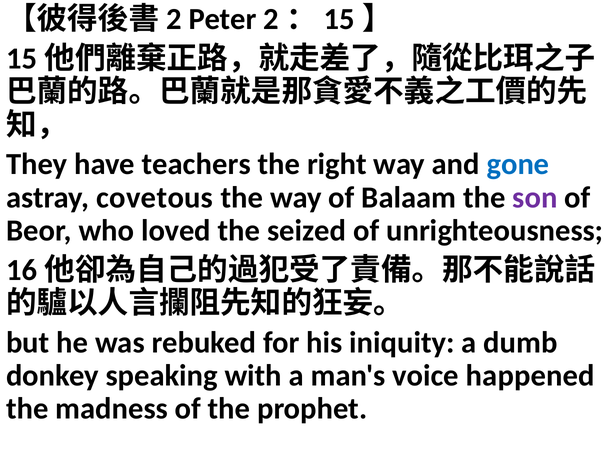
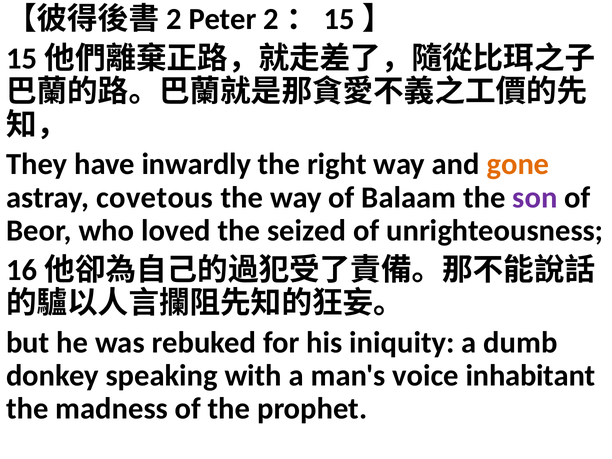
teachers: teachers -> inwardly
gone colour: blue -> orange
happened: happened -> inhabitant
